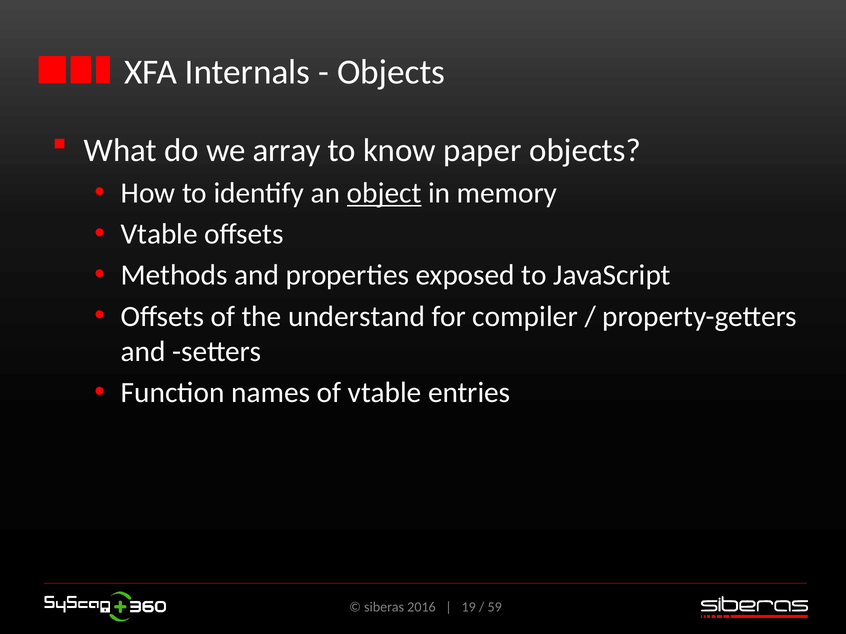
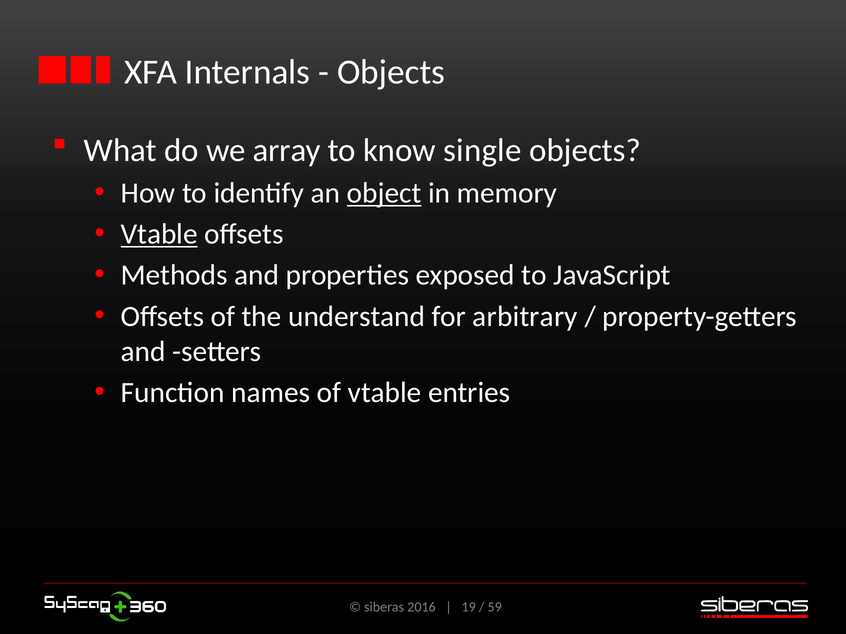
paper: paper -> single
Vtable at (159, 234) underline: none -> present
compiler: compiler -> arbitrary
